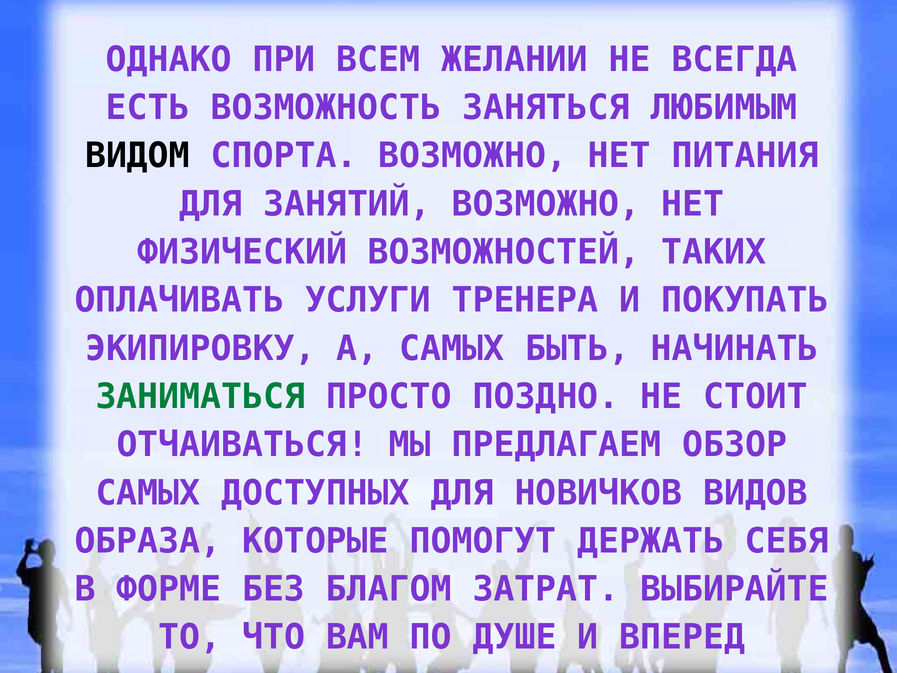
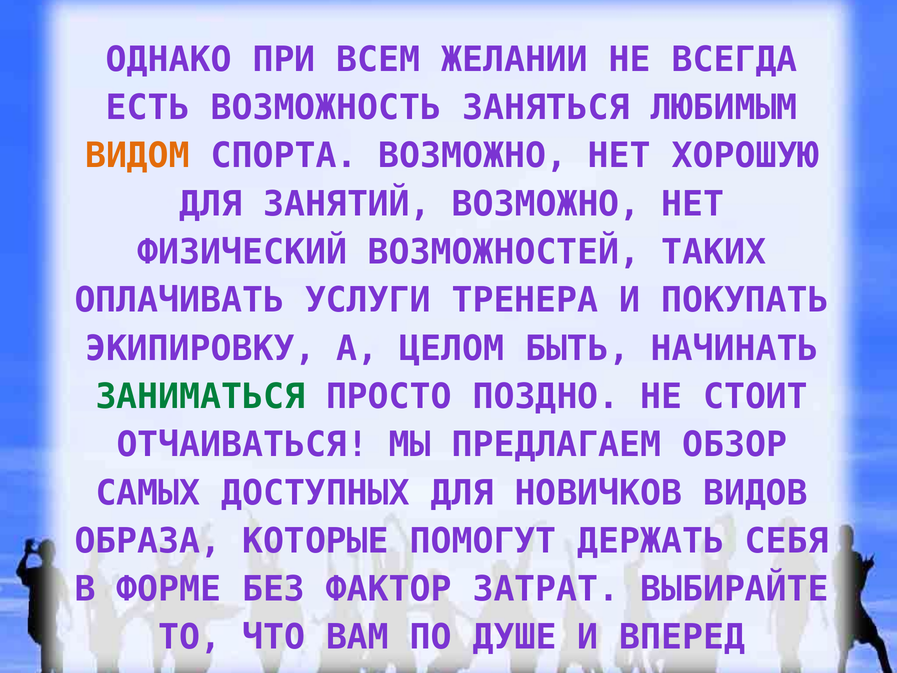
ВИДОМ colour: black -> orange
ПИТАНИЯ: ПИТАНИЯ -> ХОРОШУЮ
А САМЫХ: САМЫХ -> ЦЕЛОМ
БЛАГОМ: БЛАГОМ -> ФАКТОР
